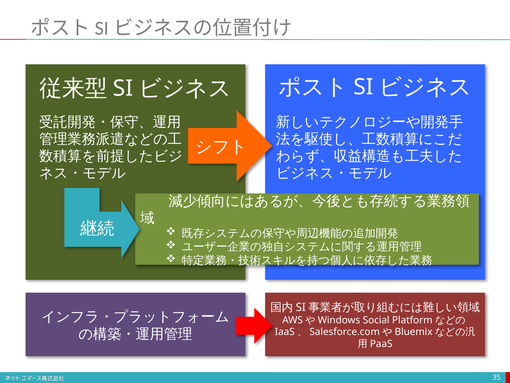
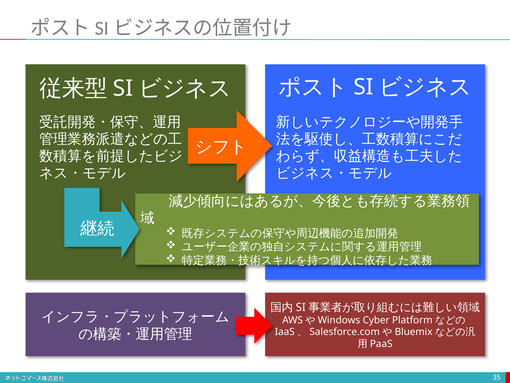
Social: Social -> Cyber
